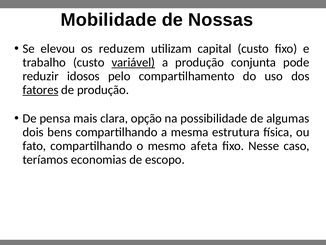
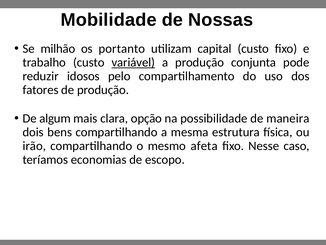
elevou: elevou -> milhão
reduzem: reduzem -> portanto
fatores underline: present -> none
pensa: pensa -> algum
algumas: algumas -> maneira
fato: fato -> irão
